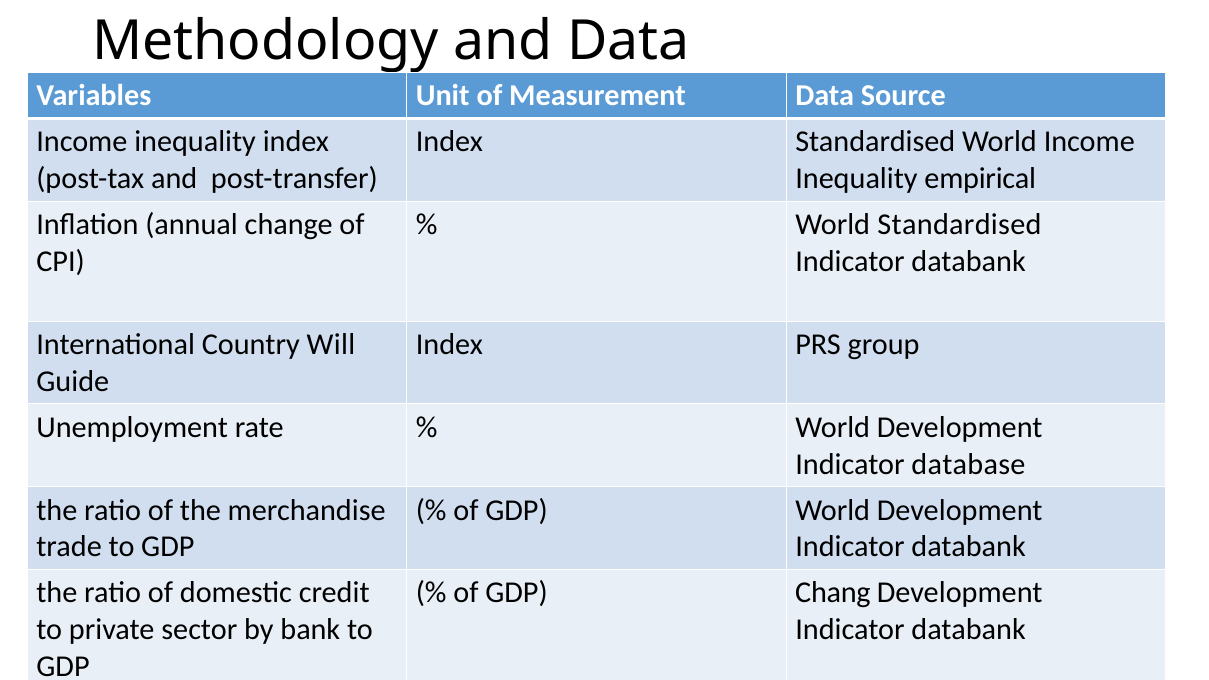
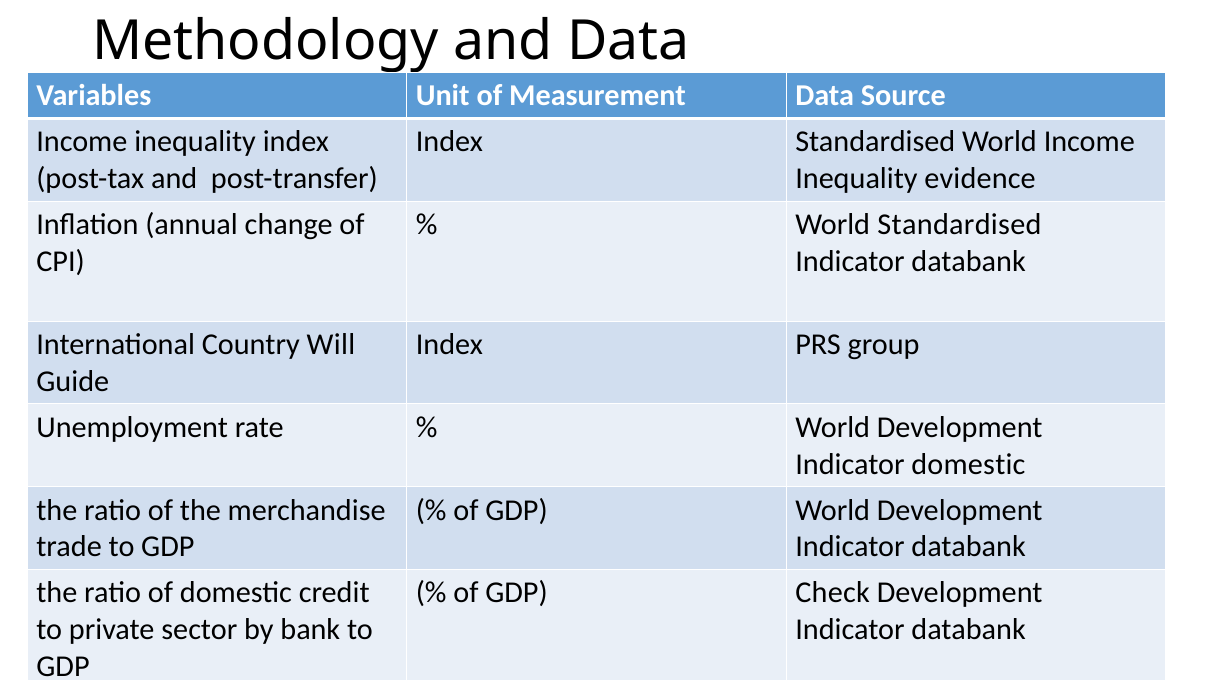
empirical: empirical -> evidence
Indicator database: database -> domestic
Chang: Chang -> Check
